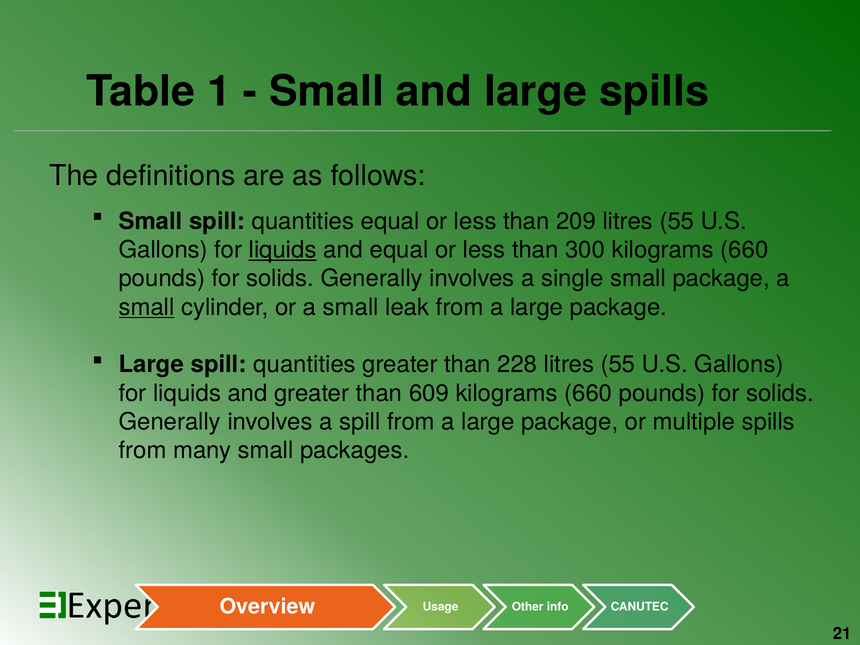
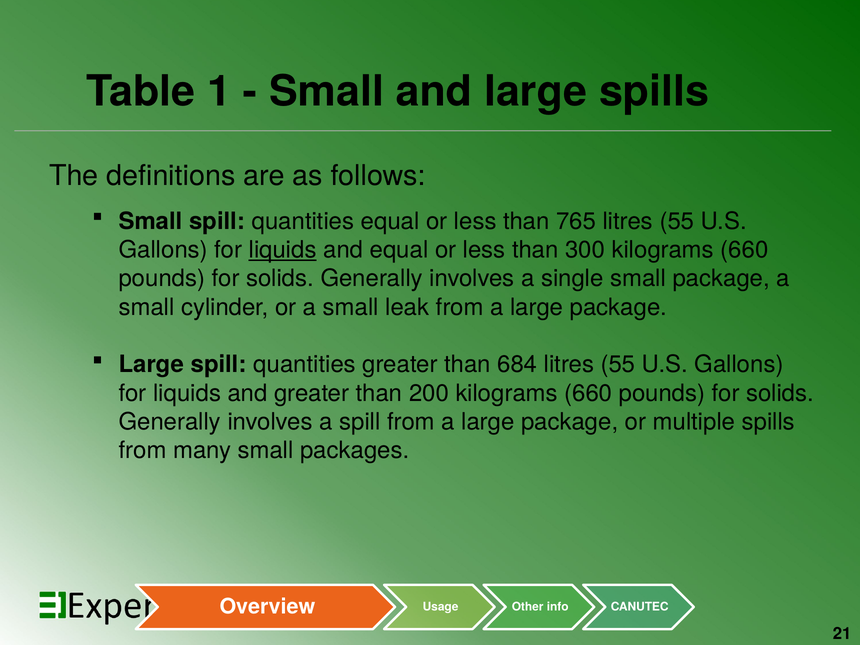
209: 209 -> 765
small at (147, 307) underline: present -> none
228: 228 -> 684
609: 609 -> 200
